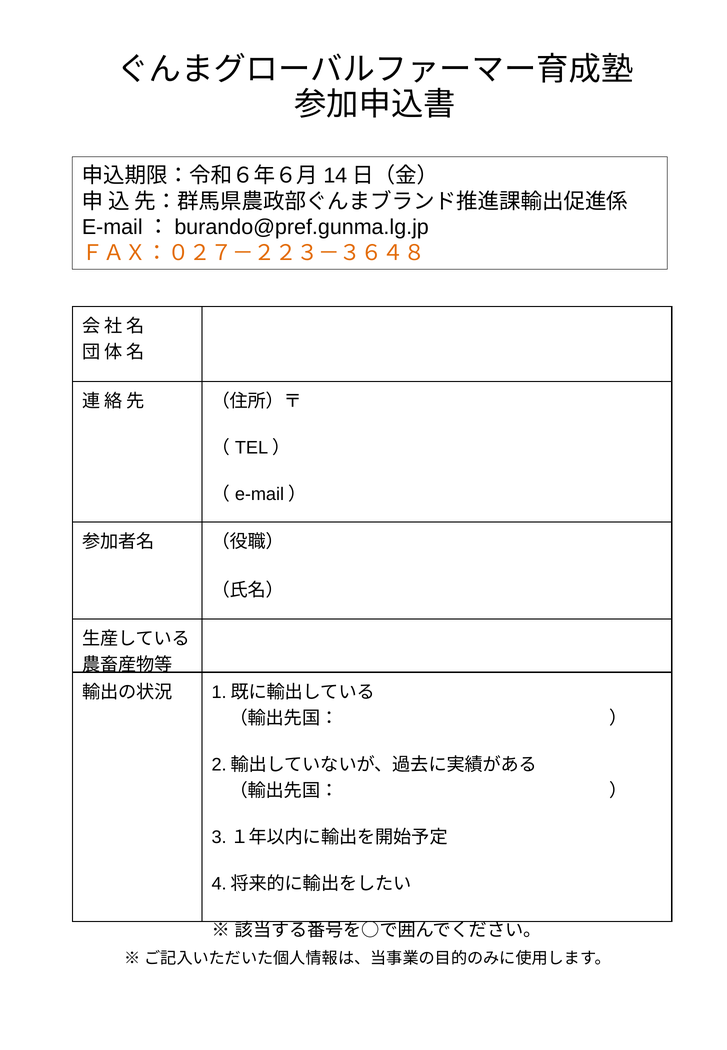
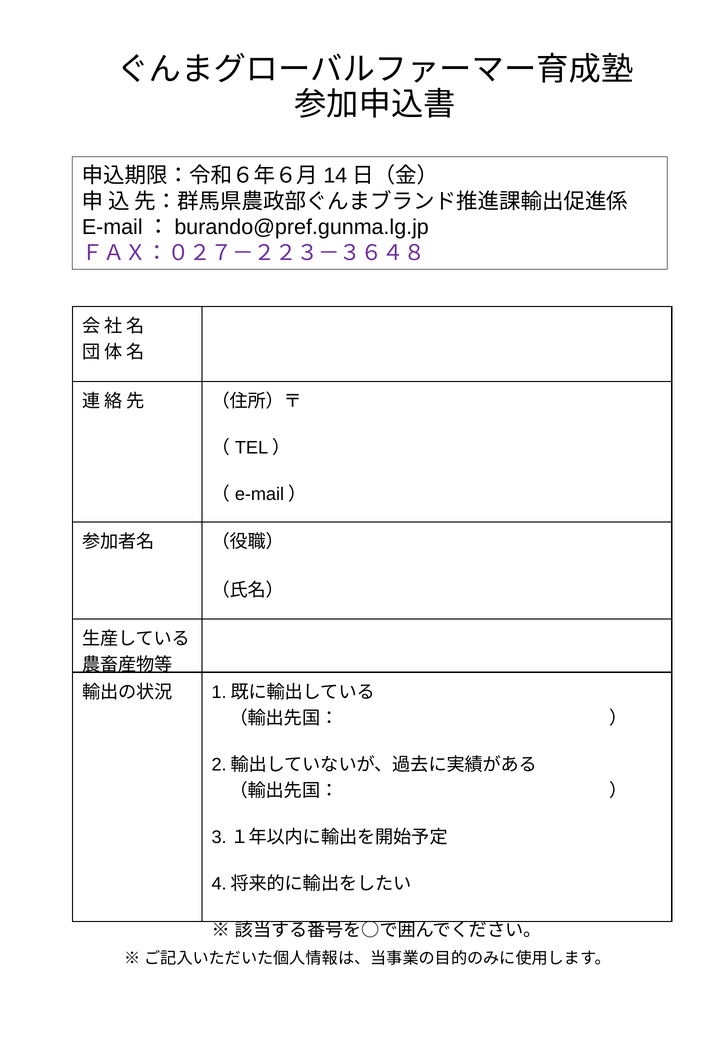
ＦＡＸ：０２７－２２３－３６４８ colour: orange -> purple
